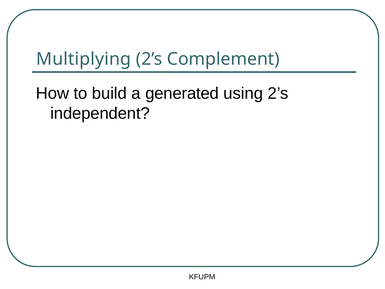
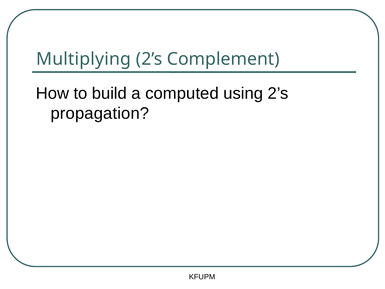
generated: generated -> computed
independent: independent -> propagation
